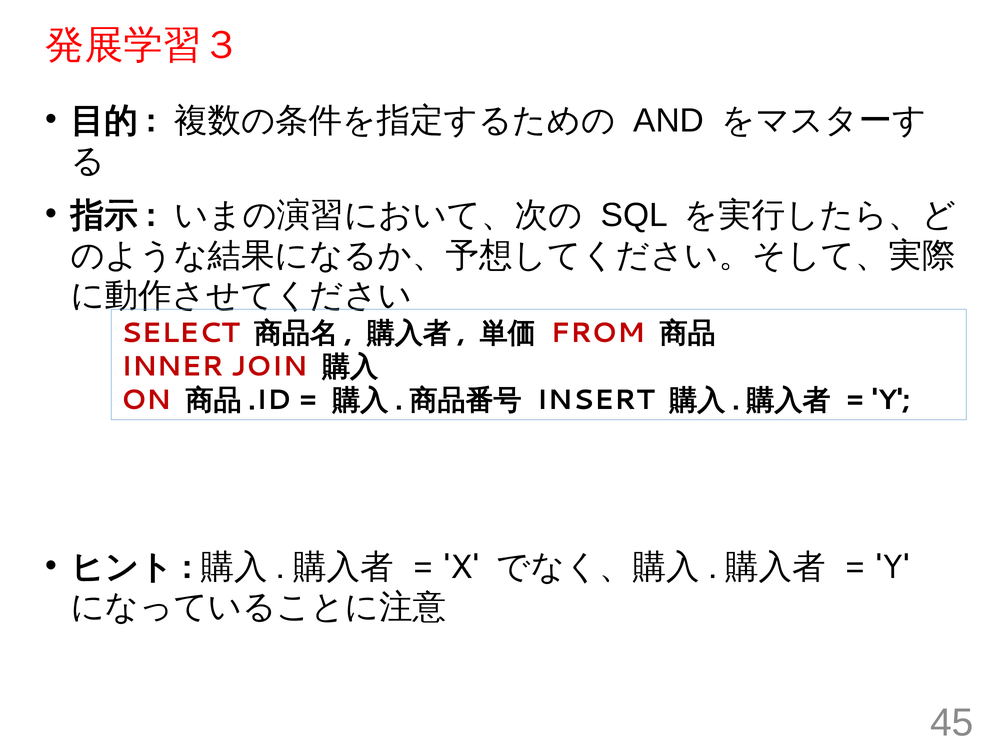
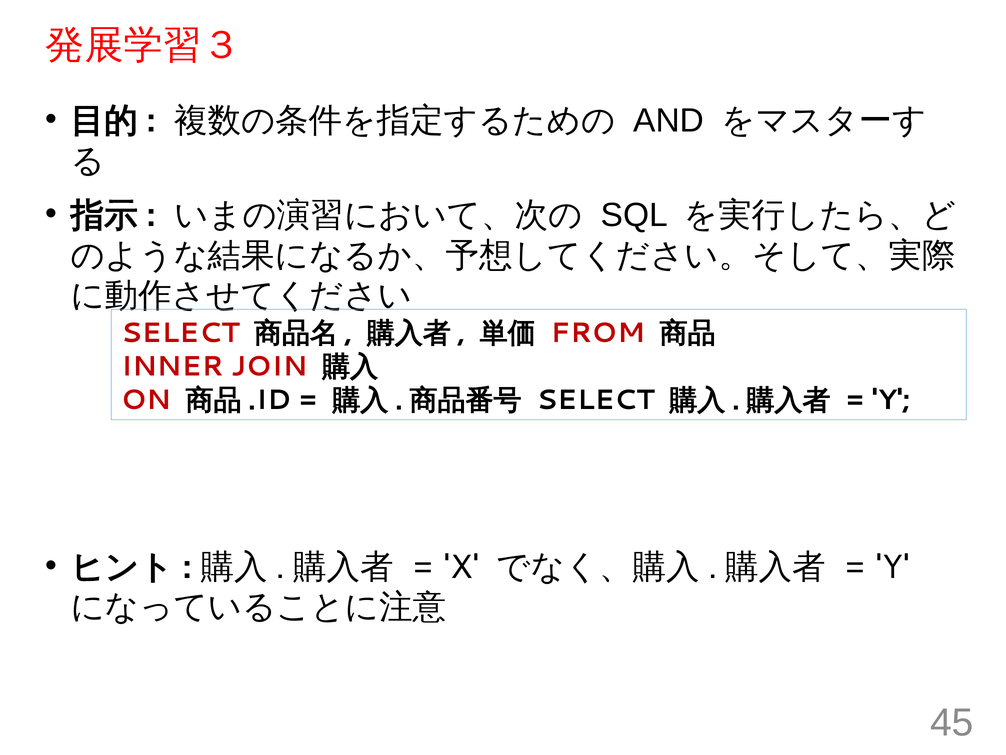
INSERT at (596, 400): INSERT -> SELECT
